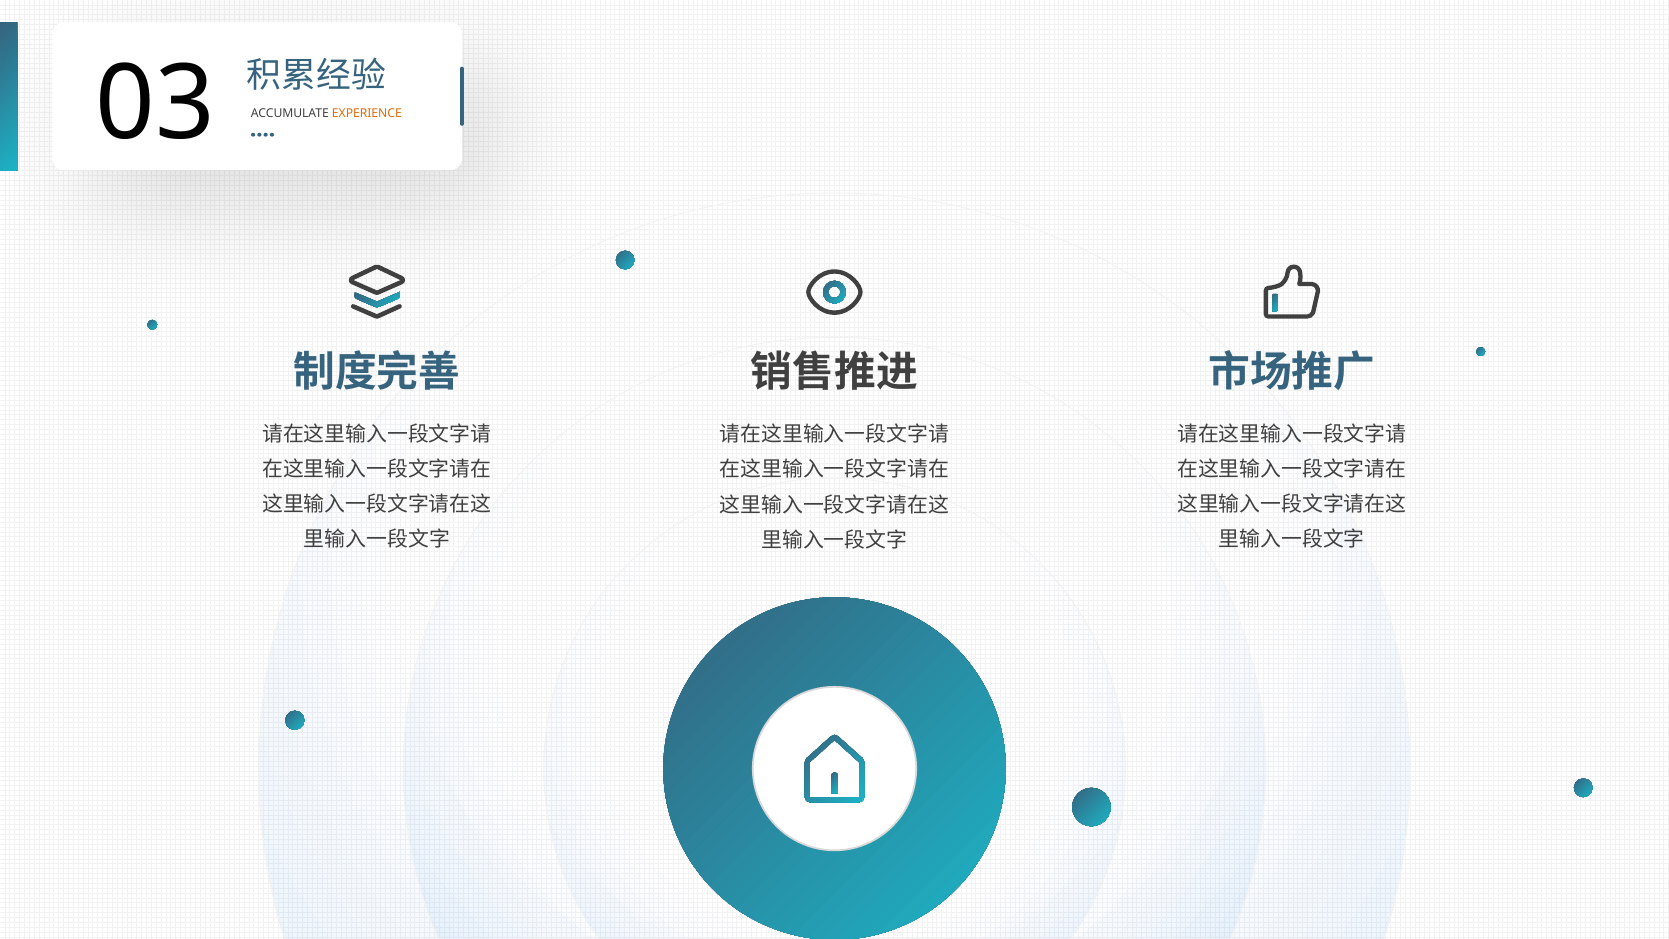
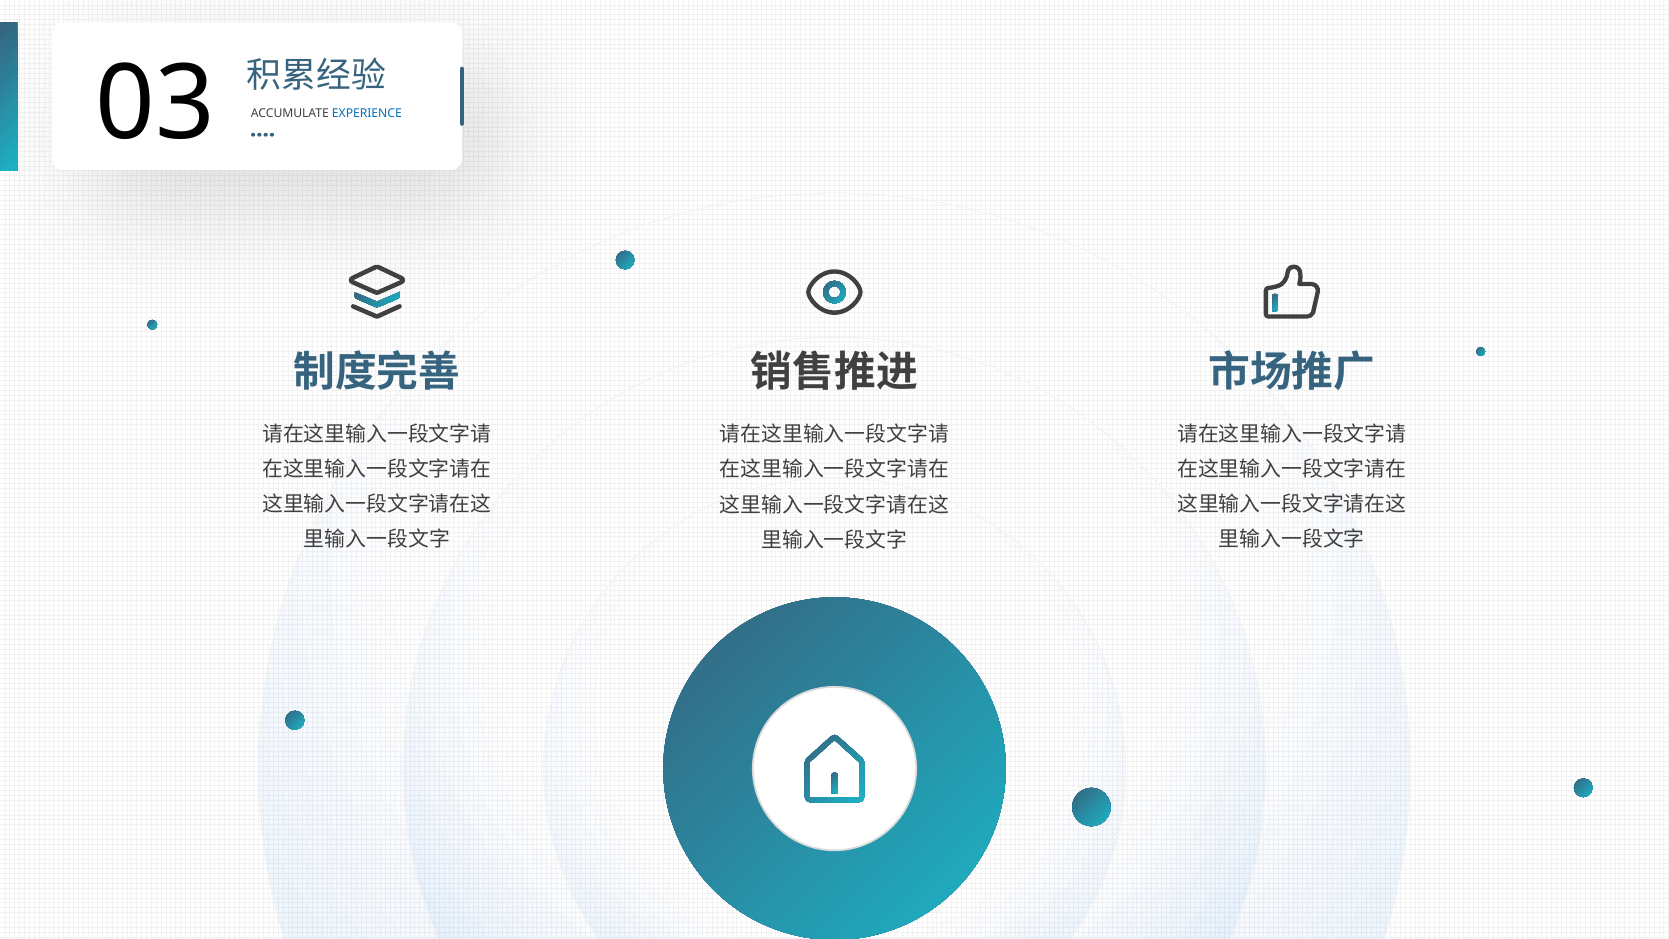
EXPERIENCE colour: orange -> blue
